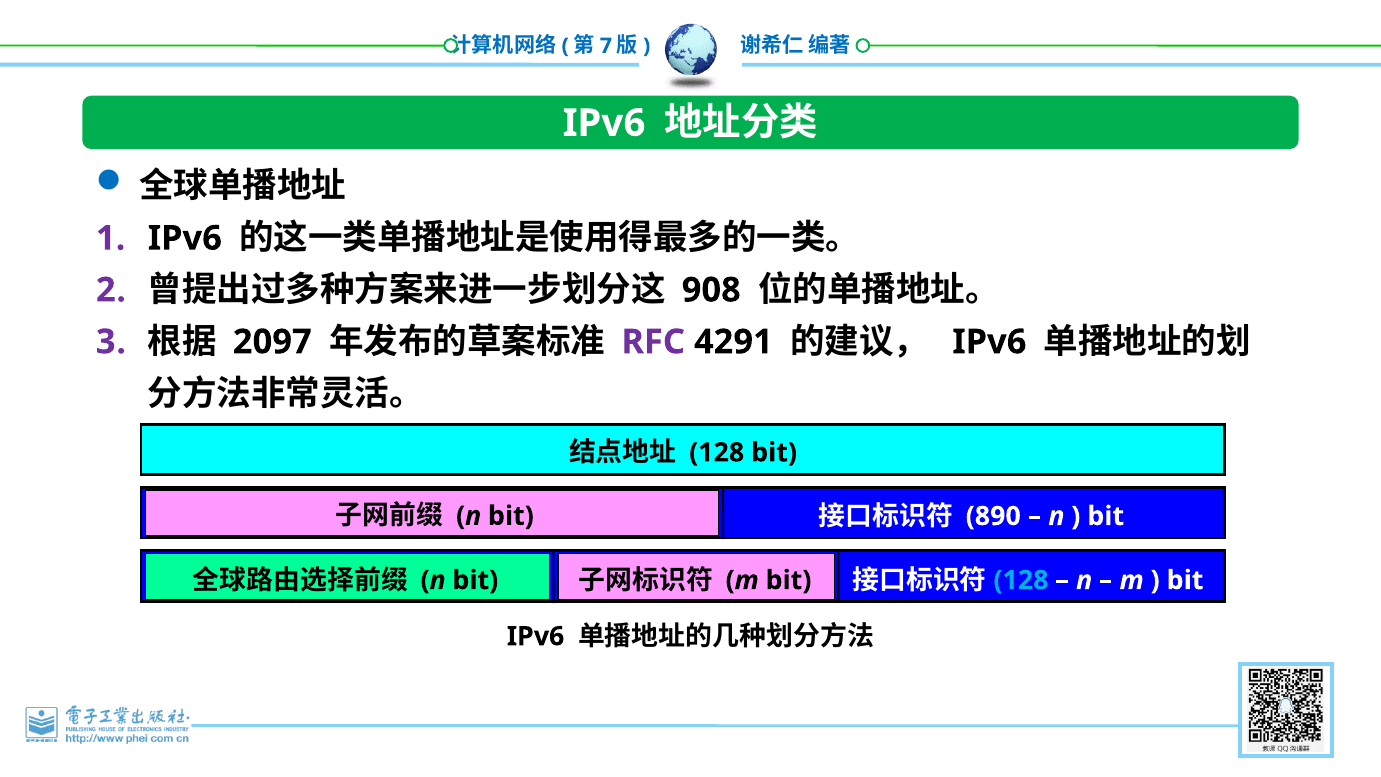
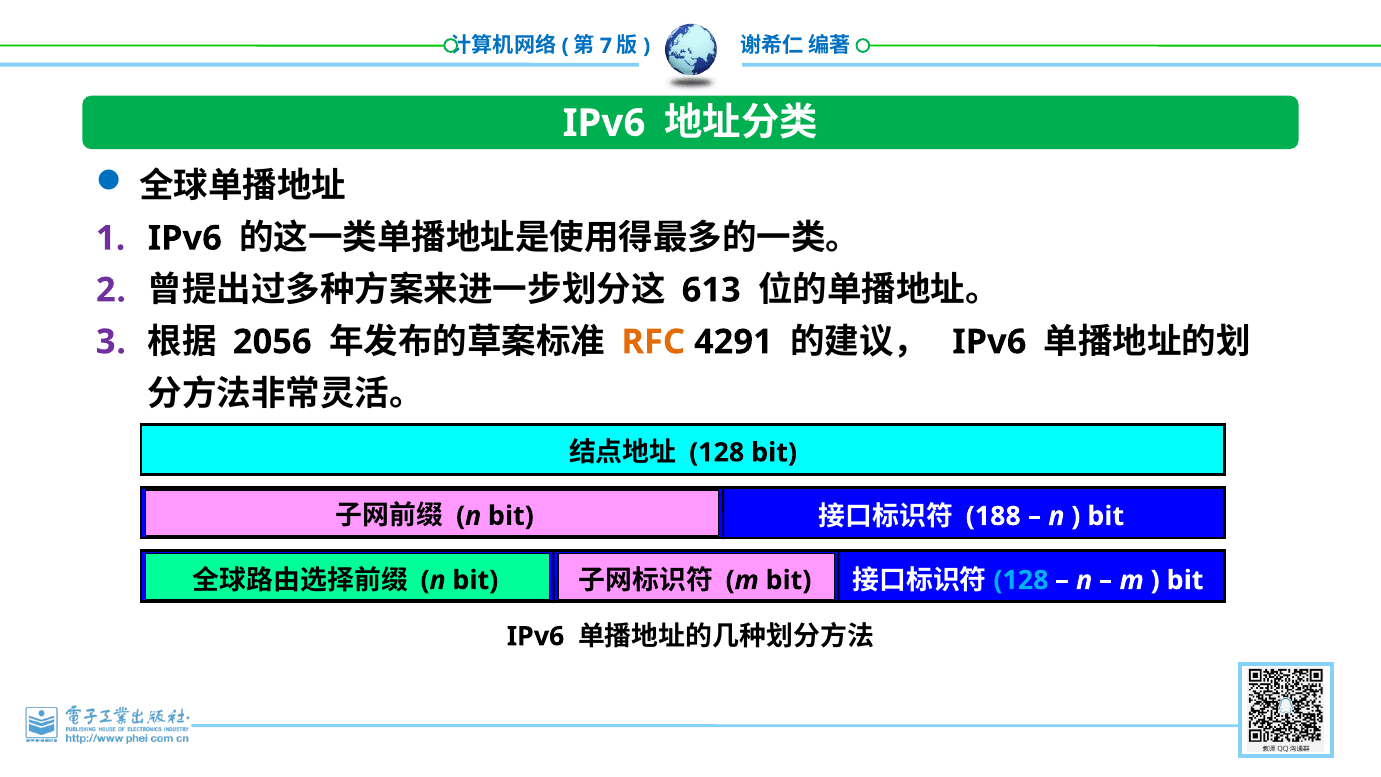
908: 908 -> 613
2097: 2097 -> 2056
RFC colour: purple -> orange
890: 890 -> 188
